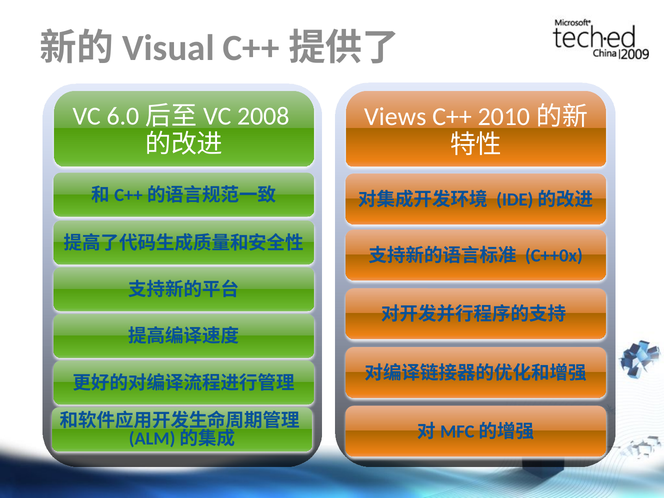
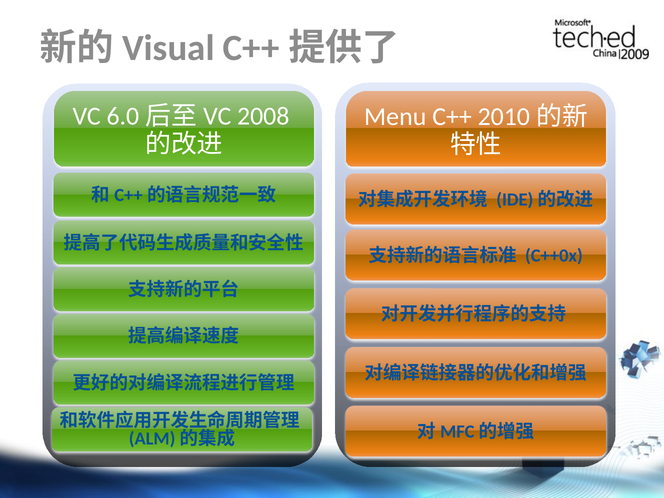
Views: Views -> Menu
